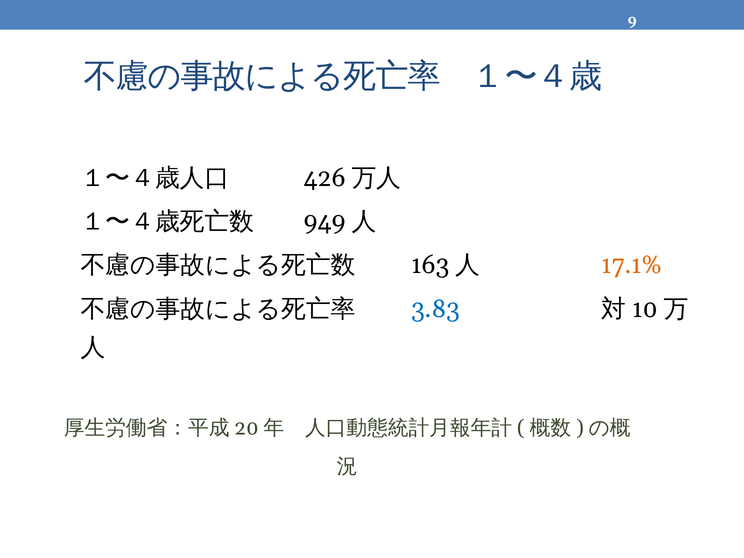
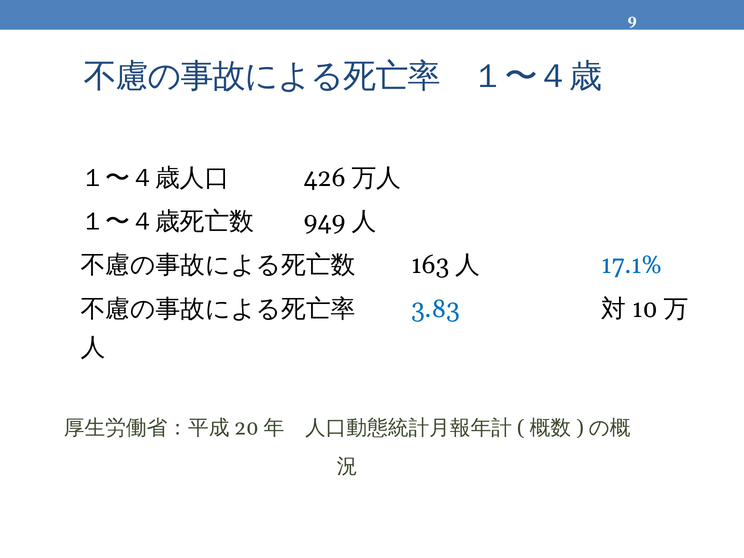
17.1% colour: orange -> blue
